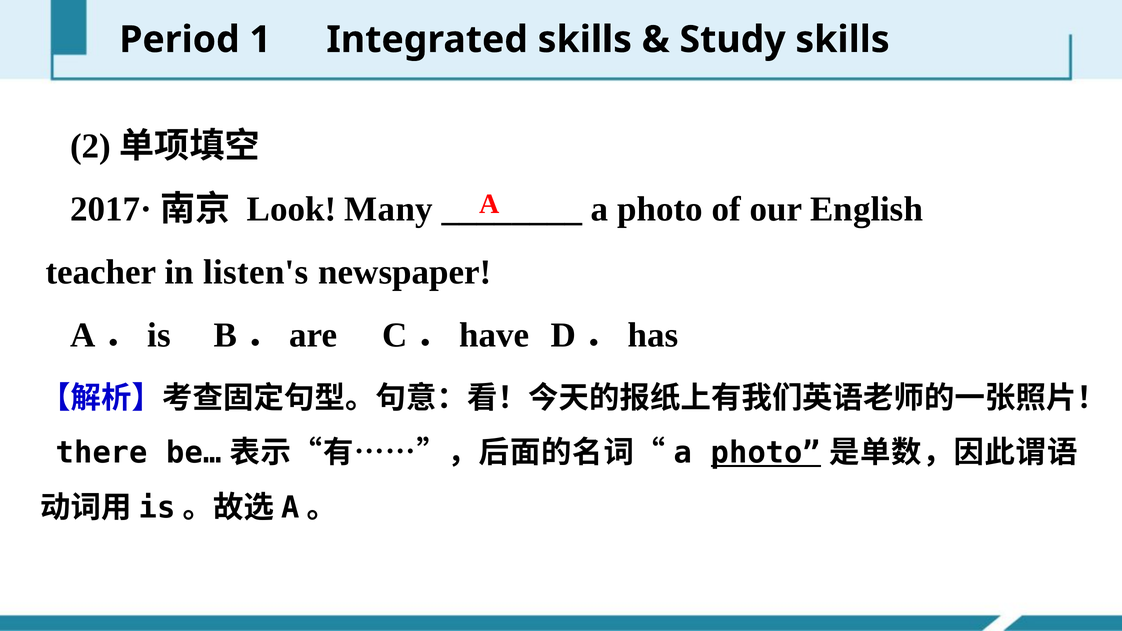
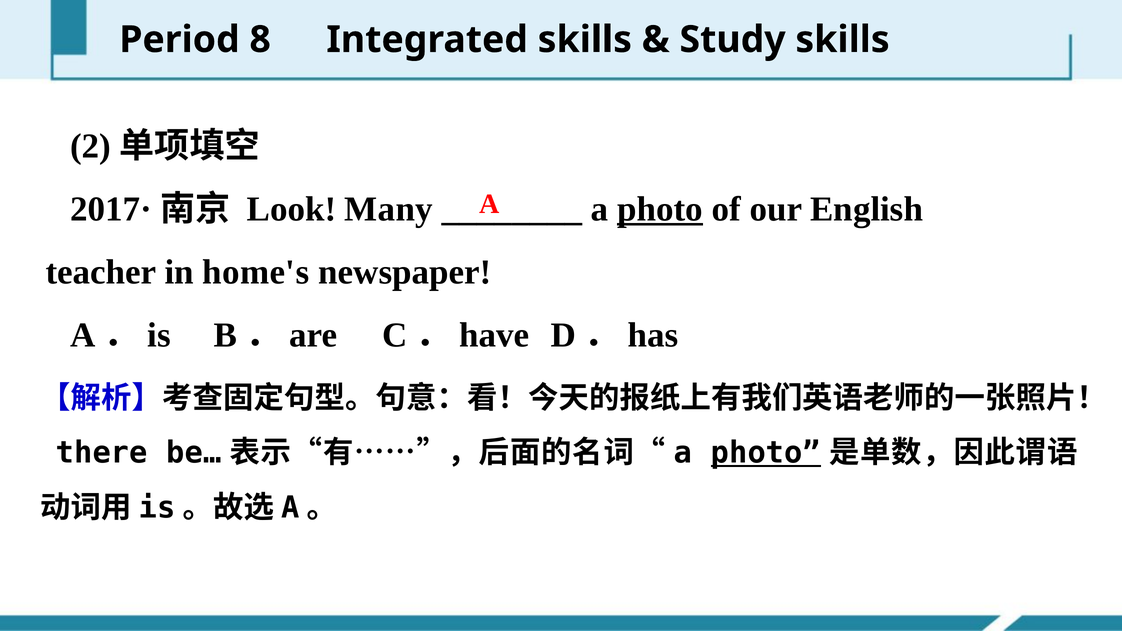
1: 1 -> 8
photo at (660, 209) underline: none -> present
listen's: listen's -> home's
